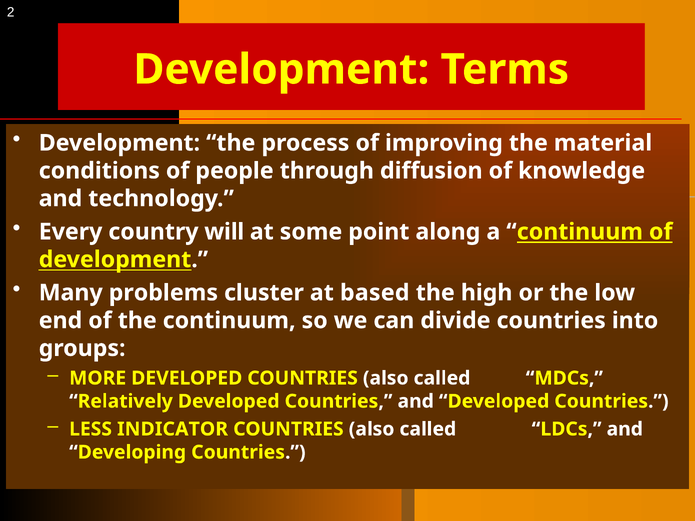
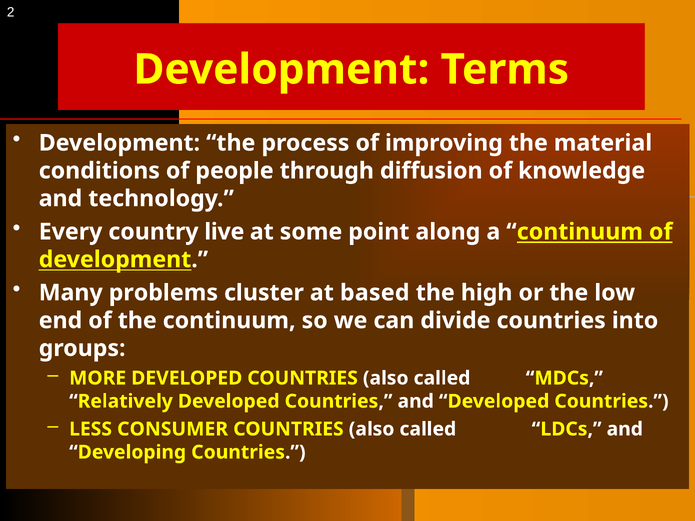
will: will -> live
INDICATOR: INDICATOR -> CONSUMER
